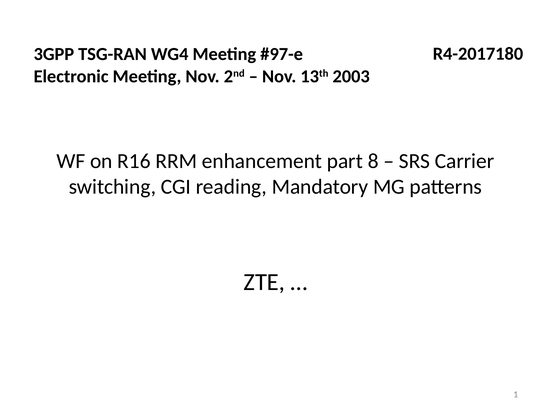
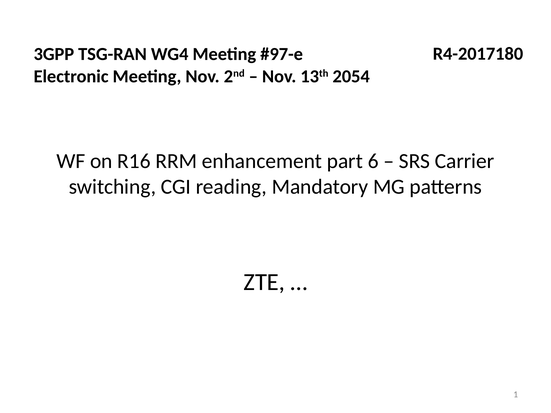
2003: 2003 -> 2054
8: 8 -> 6
